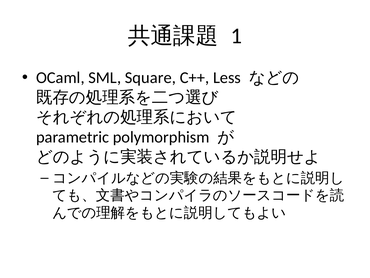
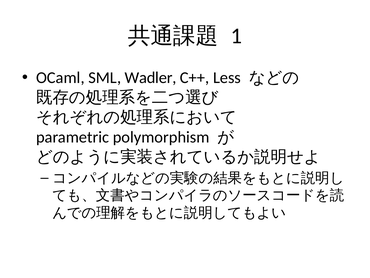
Square: Square -> Wadler
